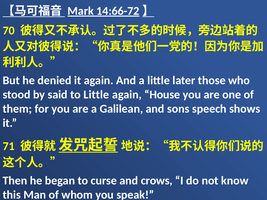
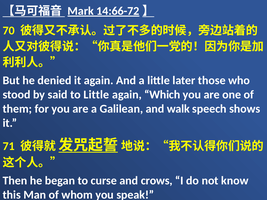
House: House -> Which
sons: sons -> walk
